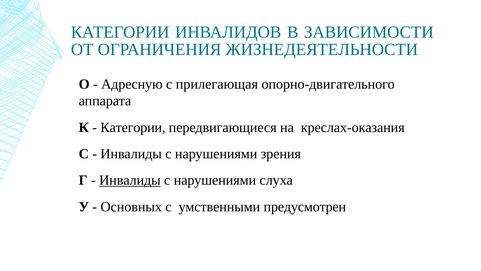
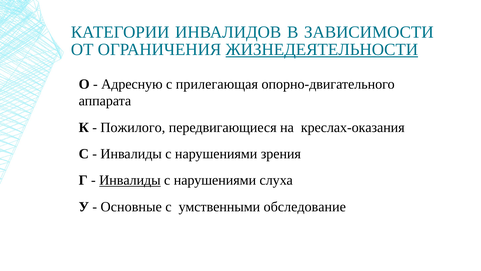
ЖИЗНЕДЕЯТЕЛЬНОСТИ underline: none -> present
Категории at (133, 127): Категории -> Пожилого
Основных: Основных -> Основные
предусмотрен: предусмотрен -> обследование
